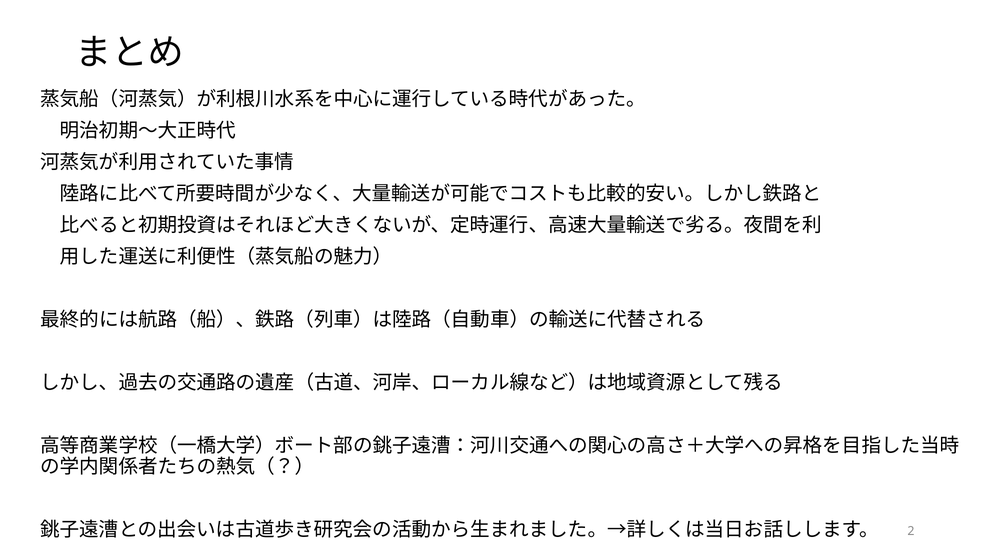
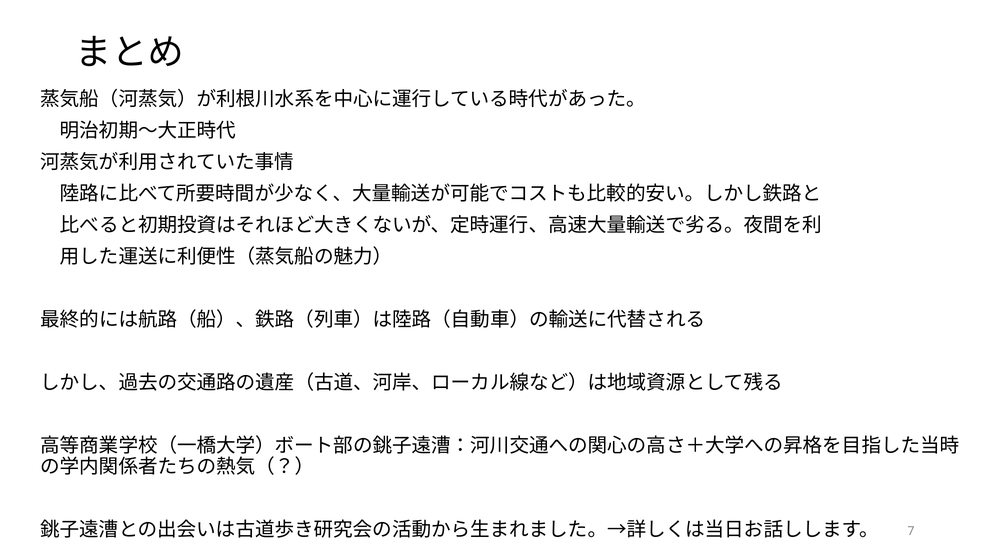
2: 2 -> 7
